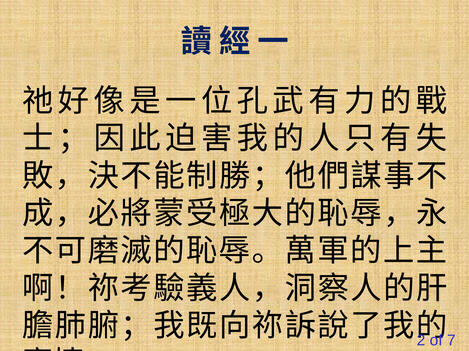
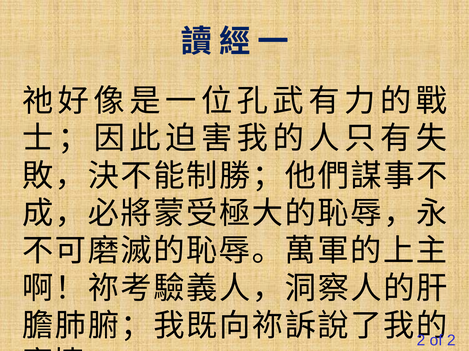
7 at (451, 341): 7 -> 2
